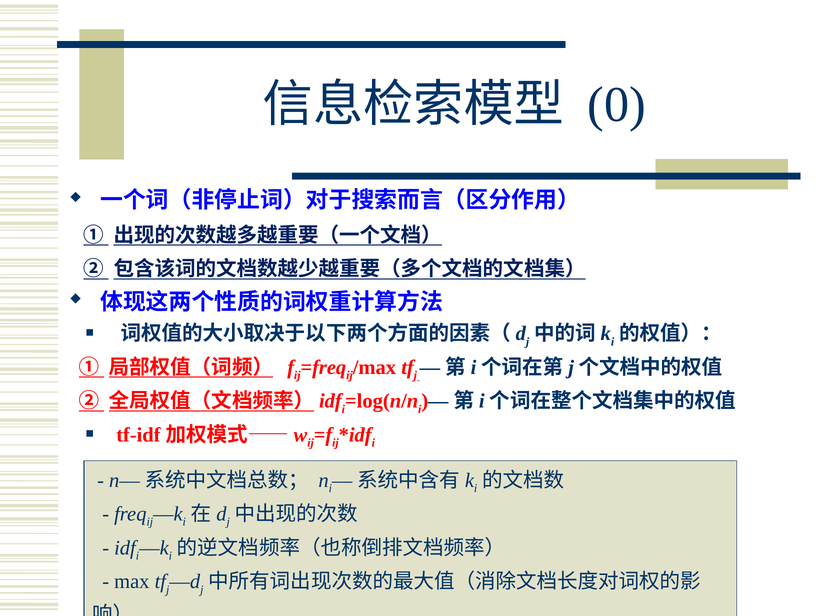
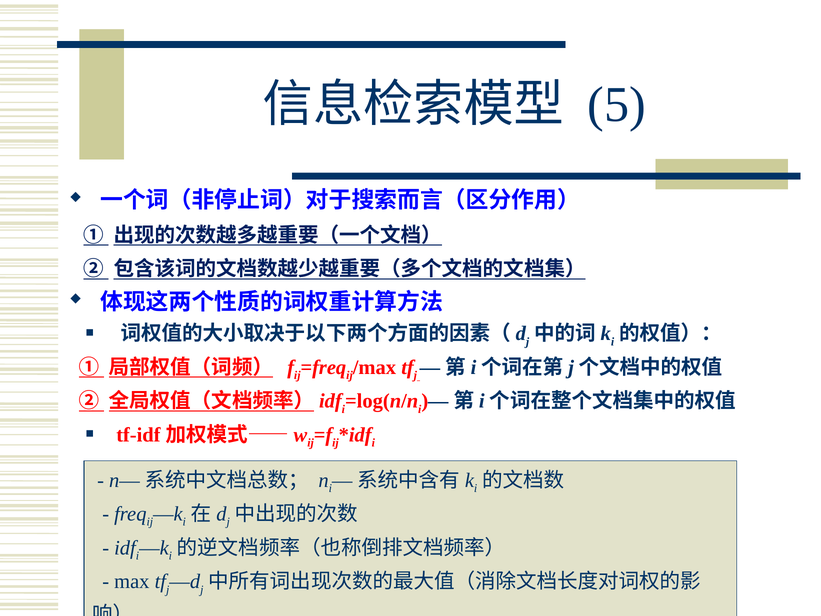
0: 0 -> 5
